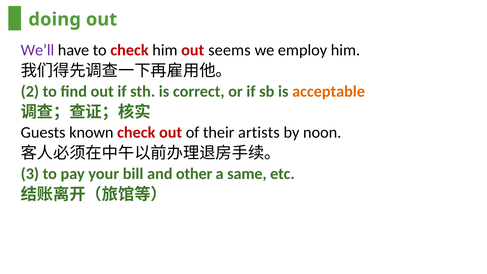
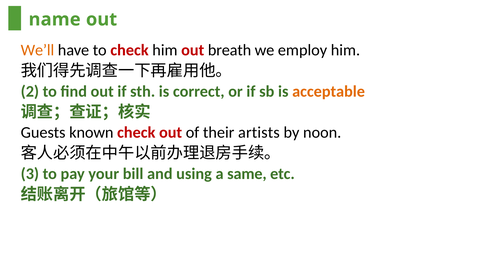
doing: doing -> name
We’ll colour: purple -> orange
seems: seems -> breath
other: other -> using
